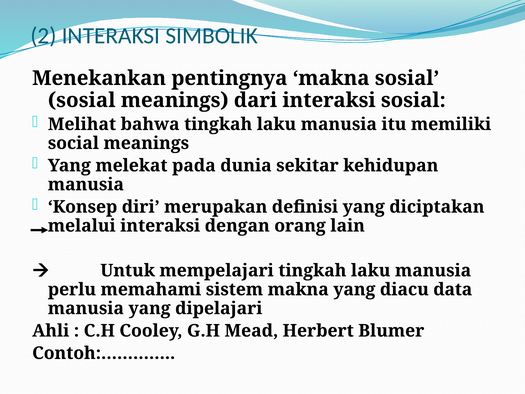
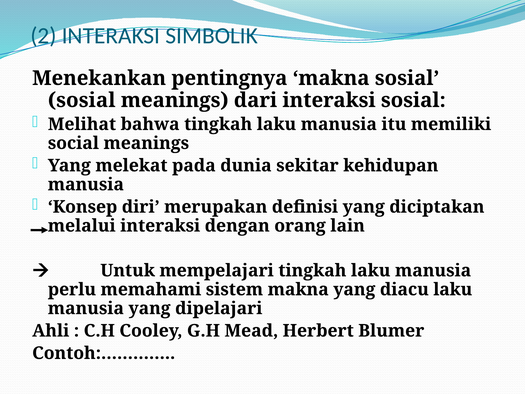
diacu data: data -> laku
